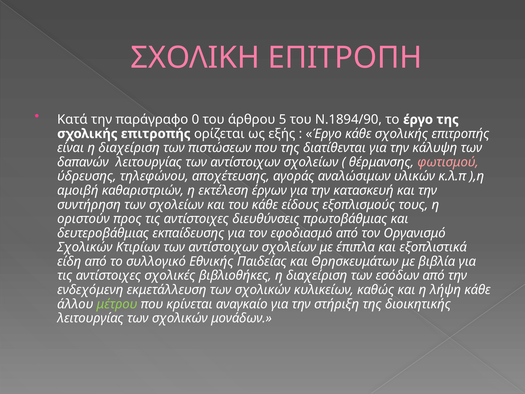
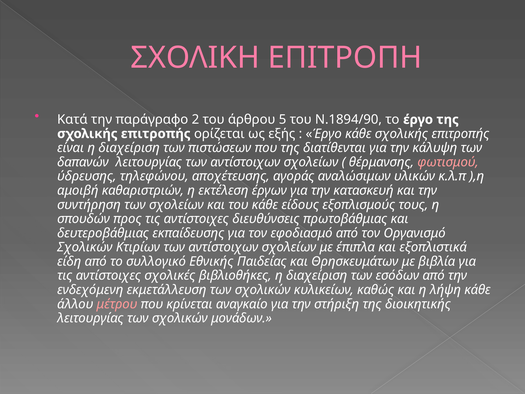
0: 0 -> 2
οριστούν: οριστούν -> σπουδών
μέτρου colour: light green -> pink
